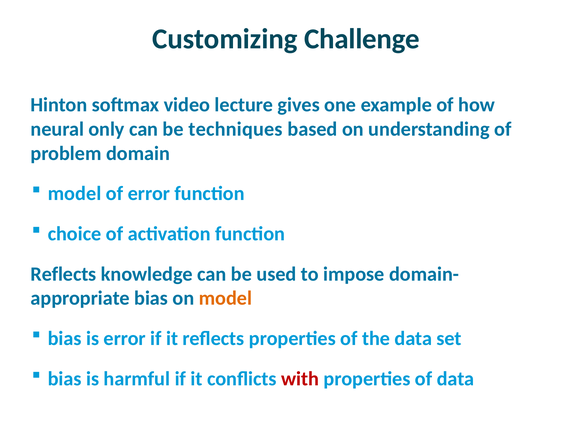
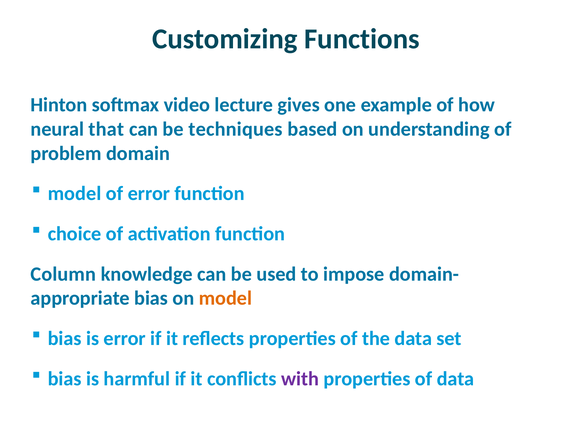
Challenge: Challenge -> Functions
only: only -> that
Reflects at (63, 274): Reflects -> Column
with colour: red -> purple
